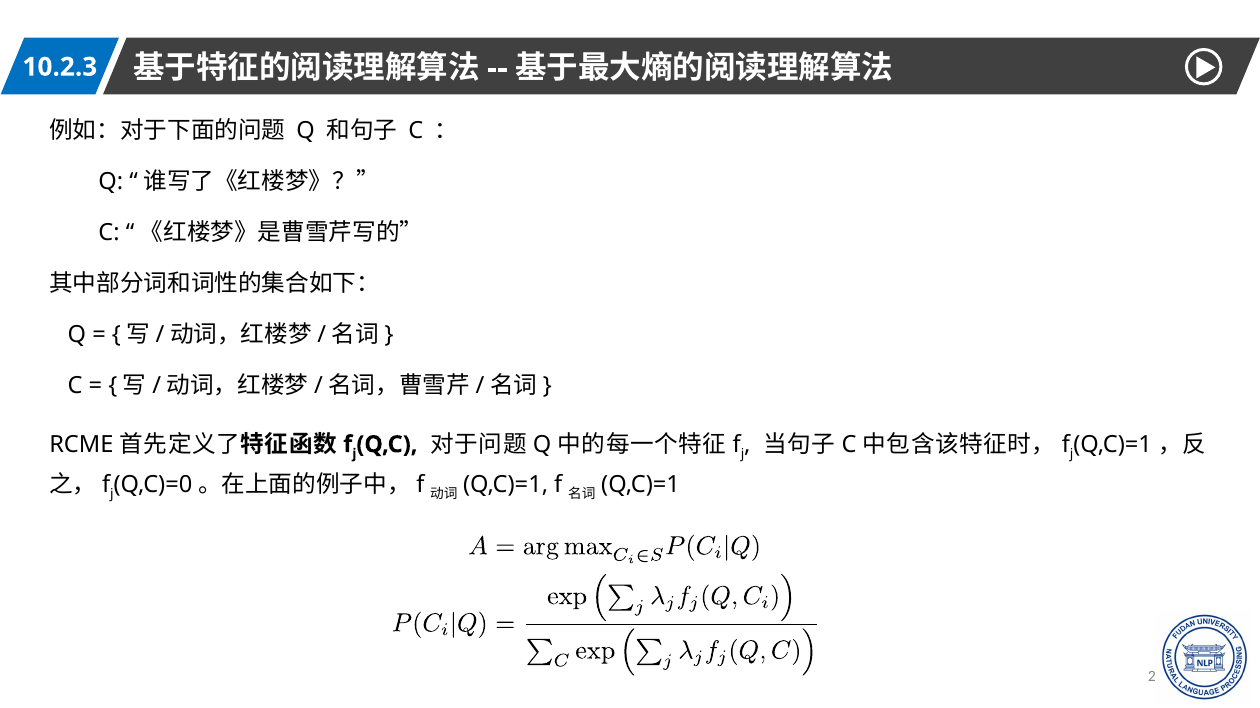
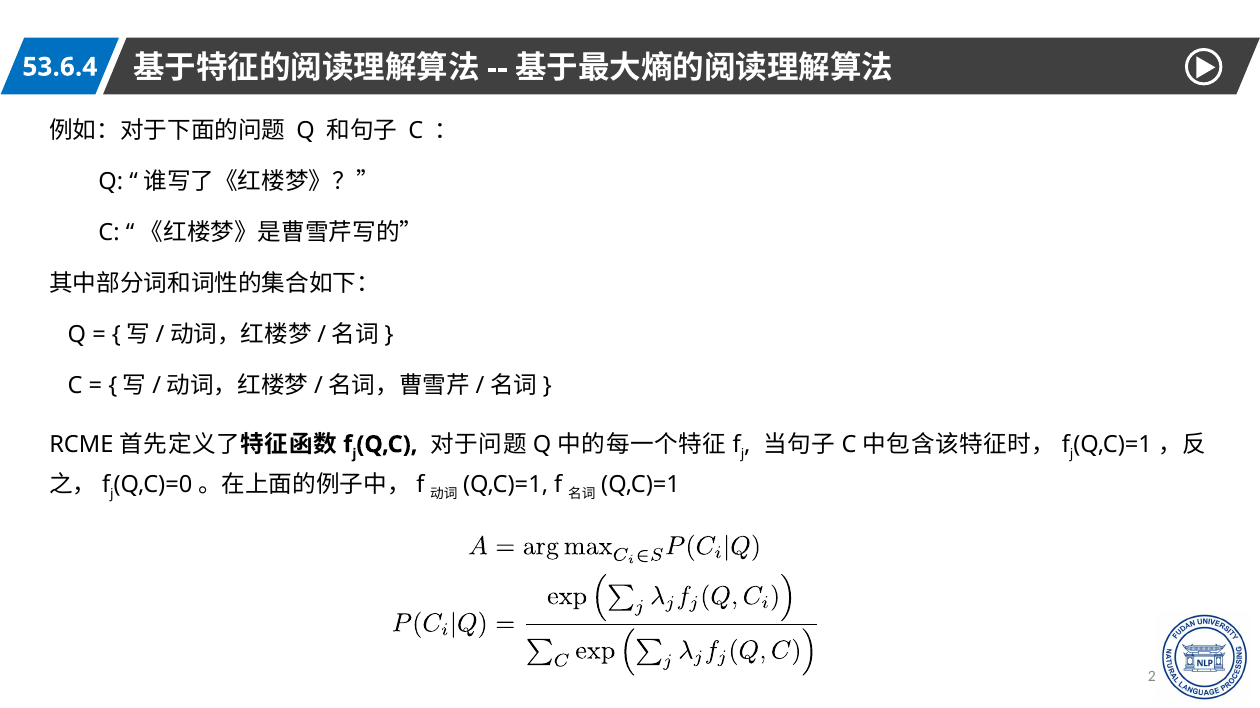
10.2.3: 10.2.3 -> 53.6.4
